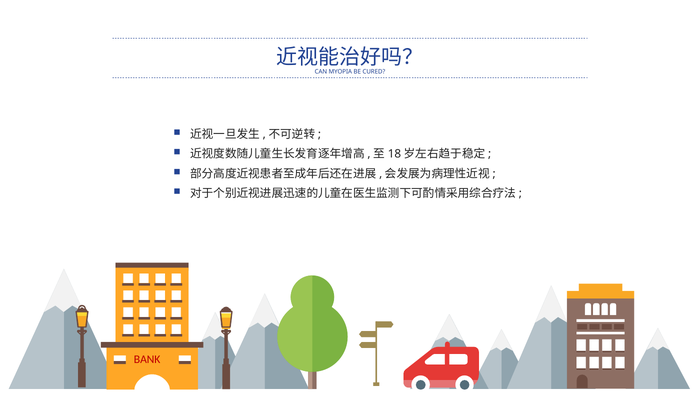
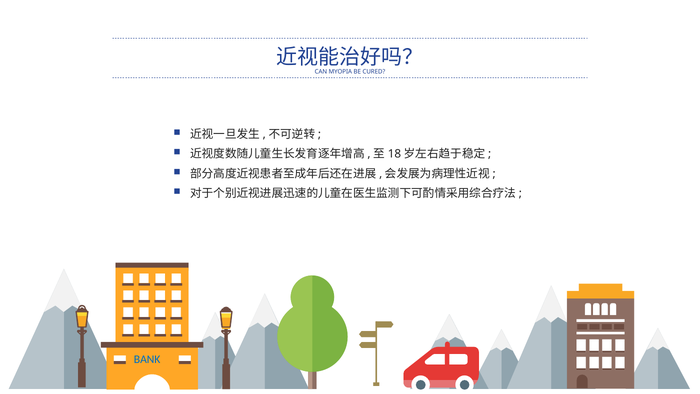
BANK colour: red -> blue
